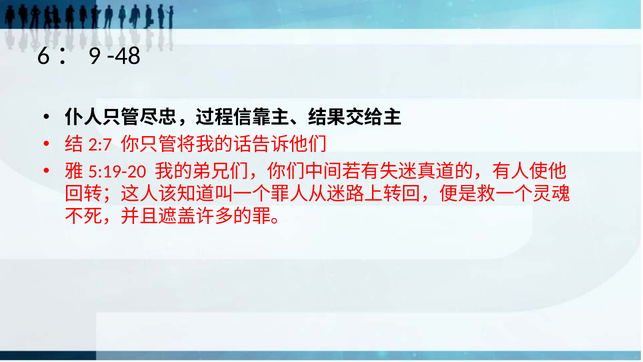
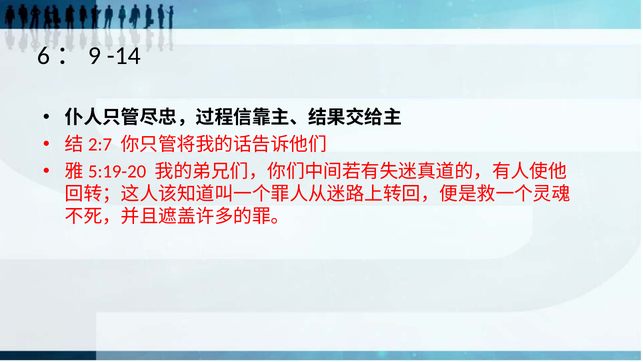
-48: -48 -> -14
